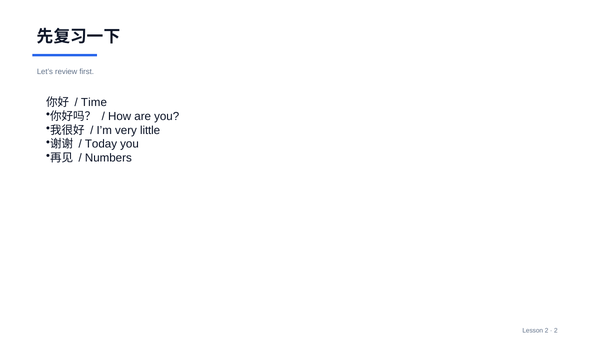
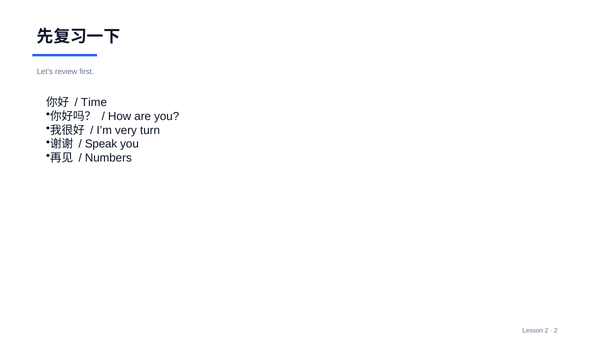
little: little -> turn
Today: Today -> Speak
